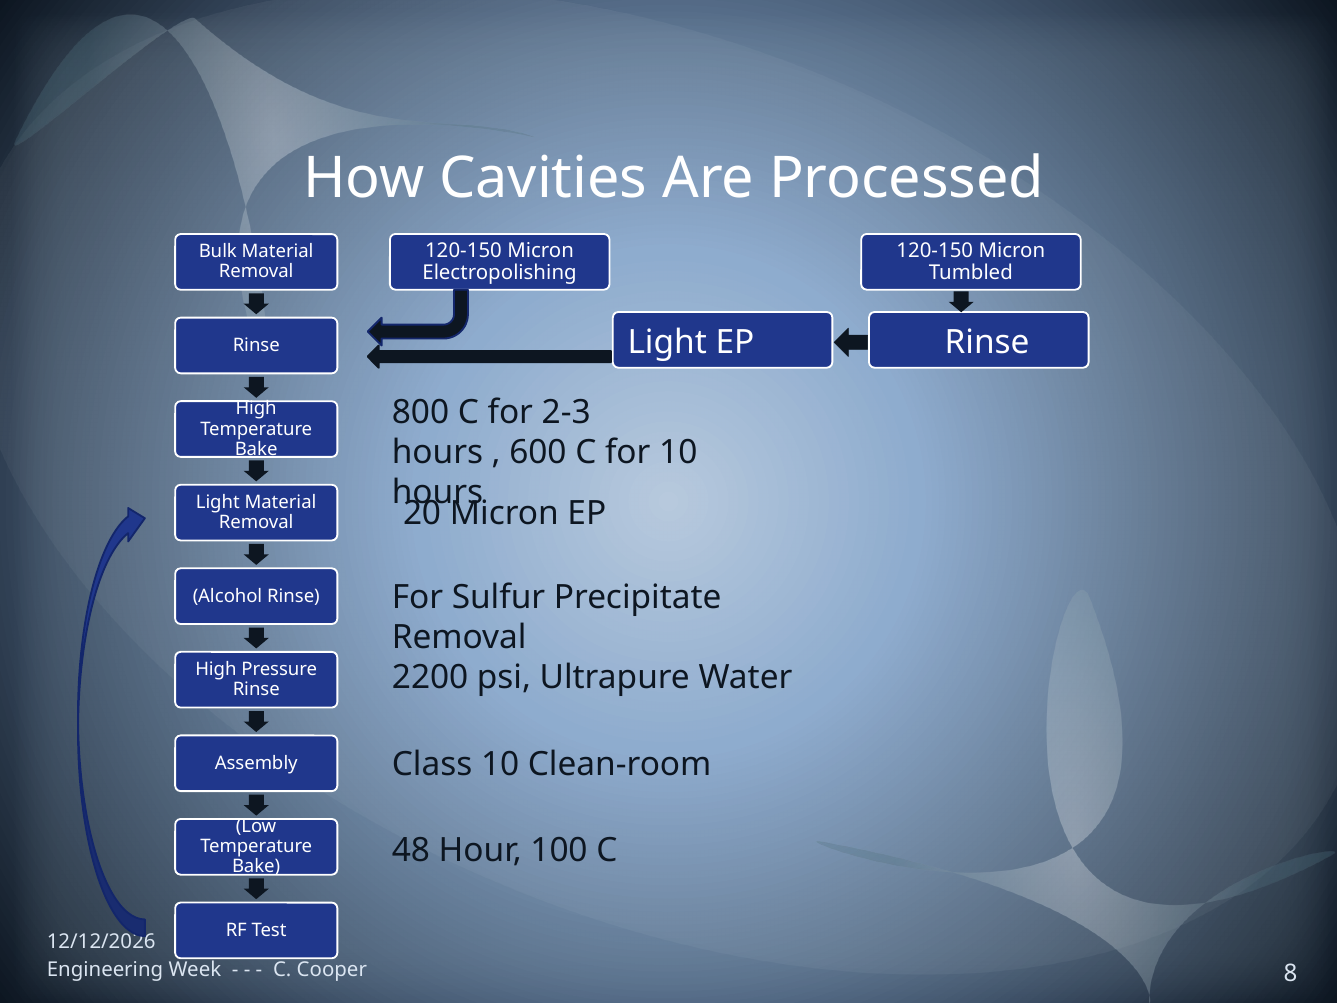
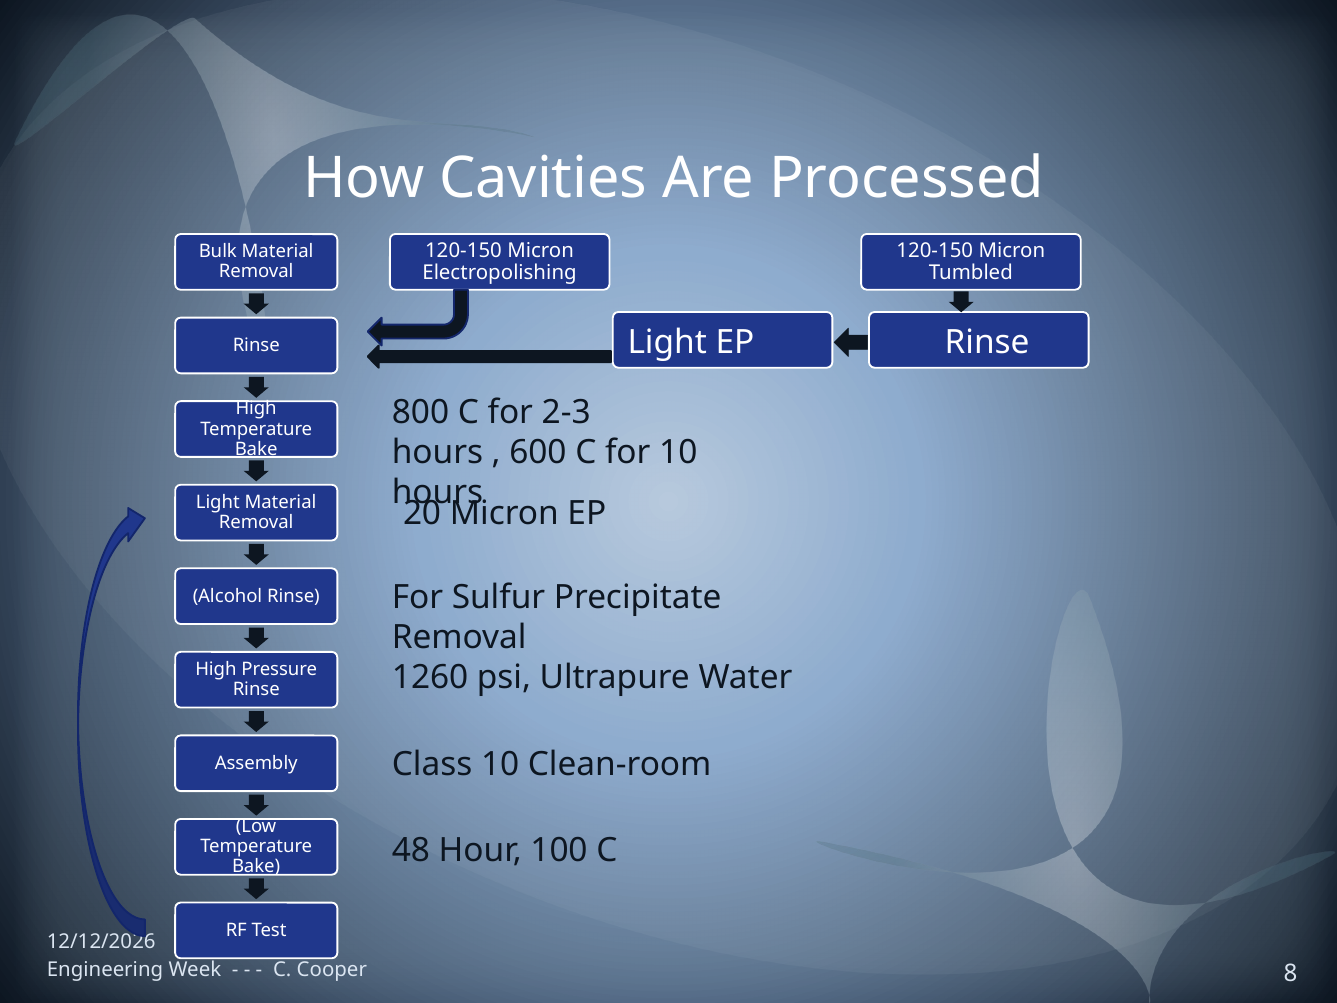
2200: 2200 -> 1260
